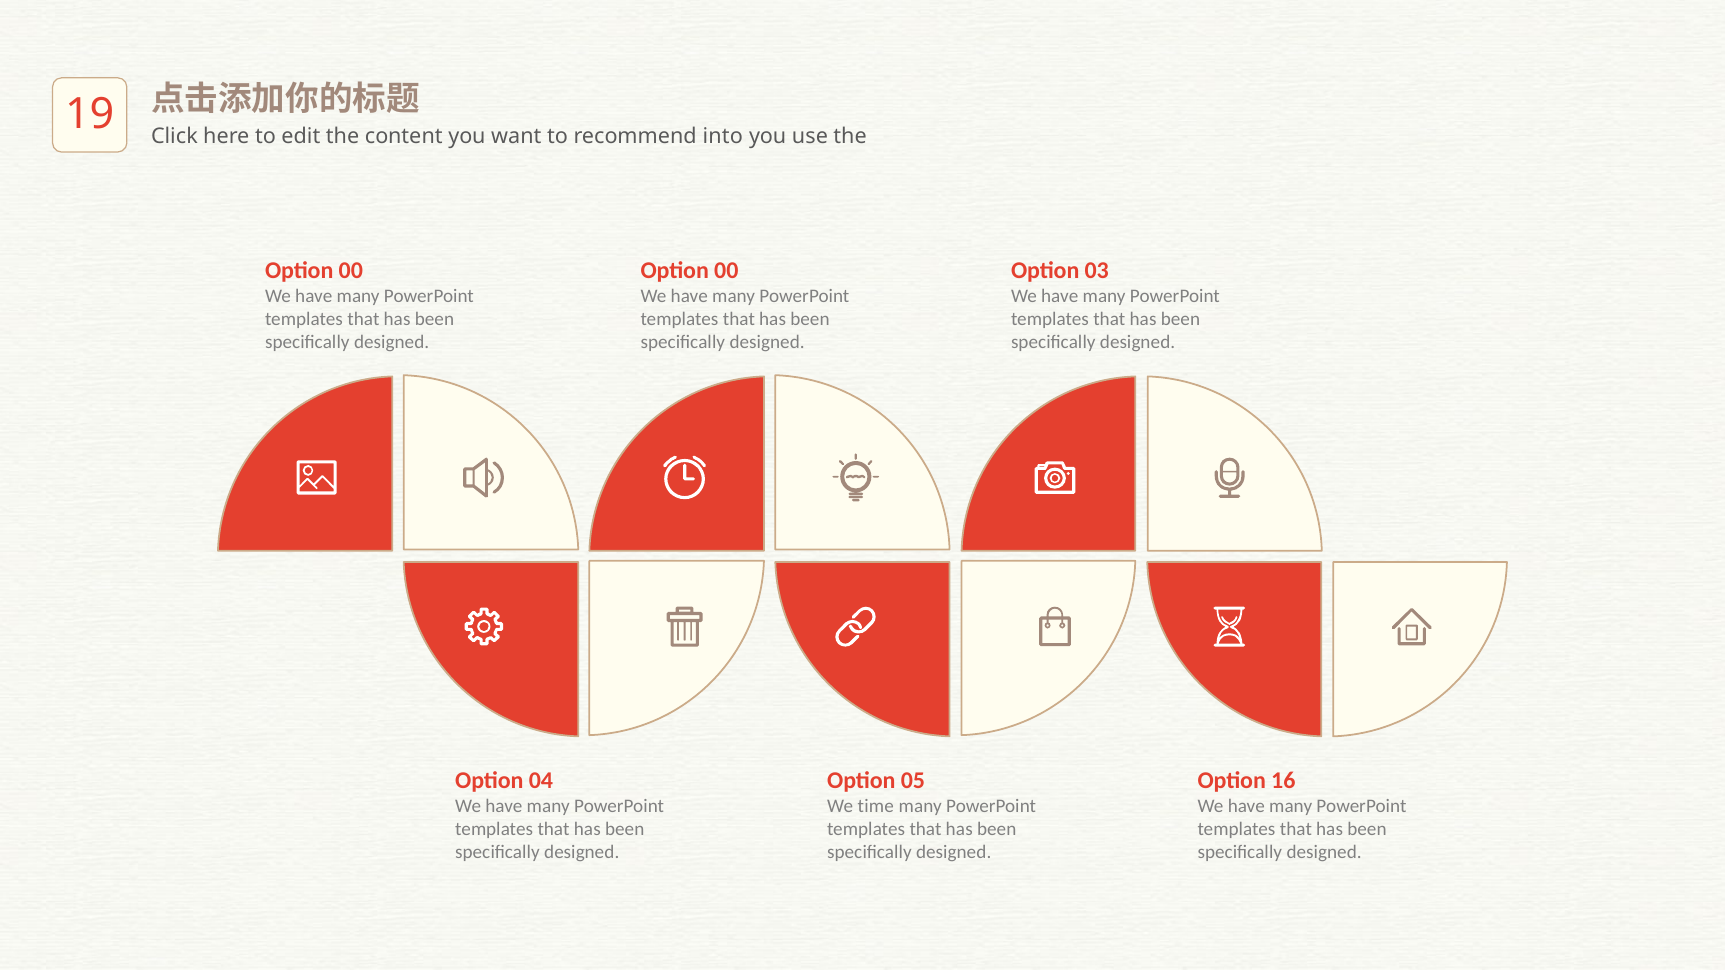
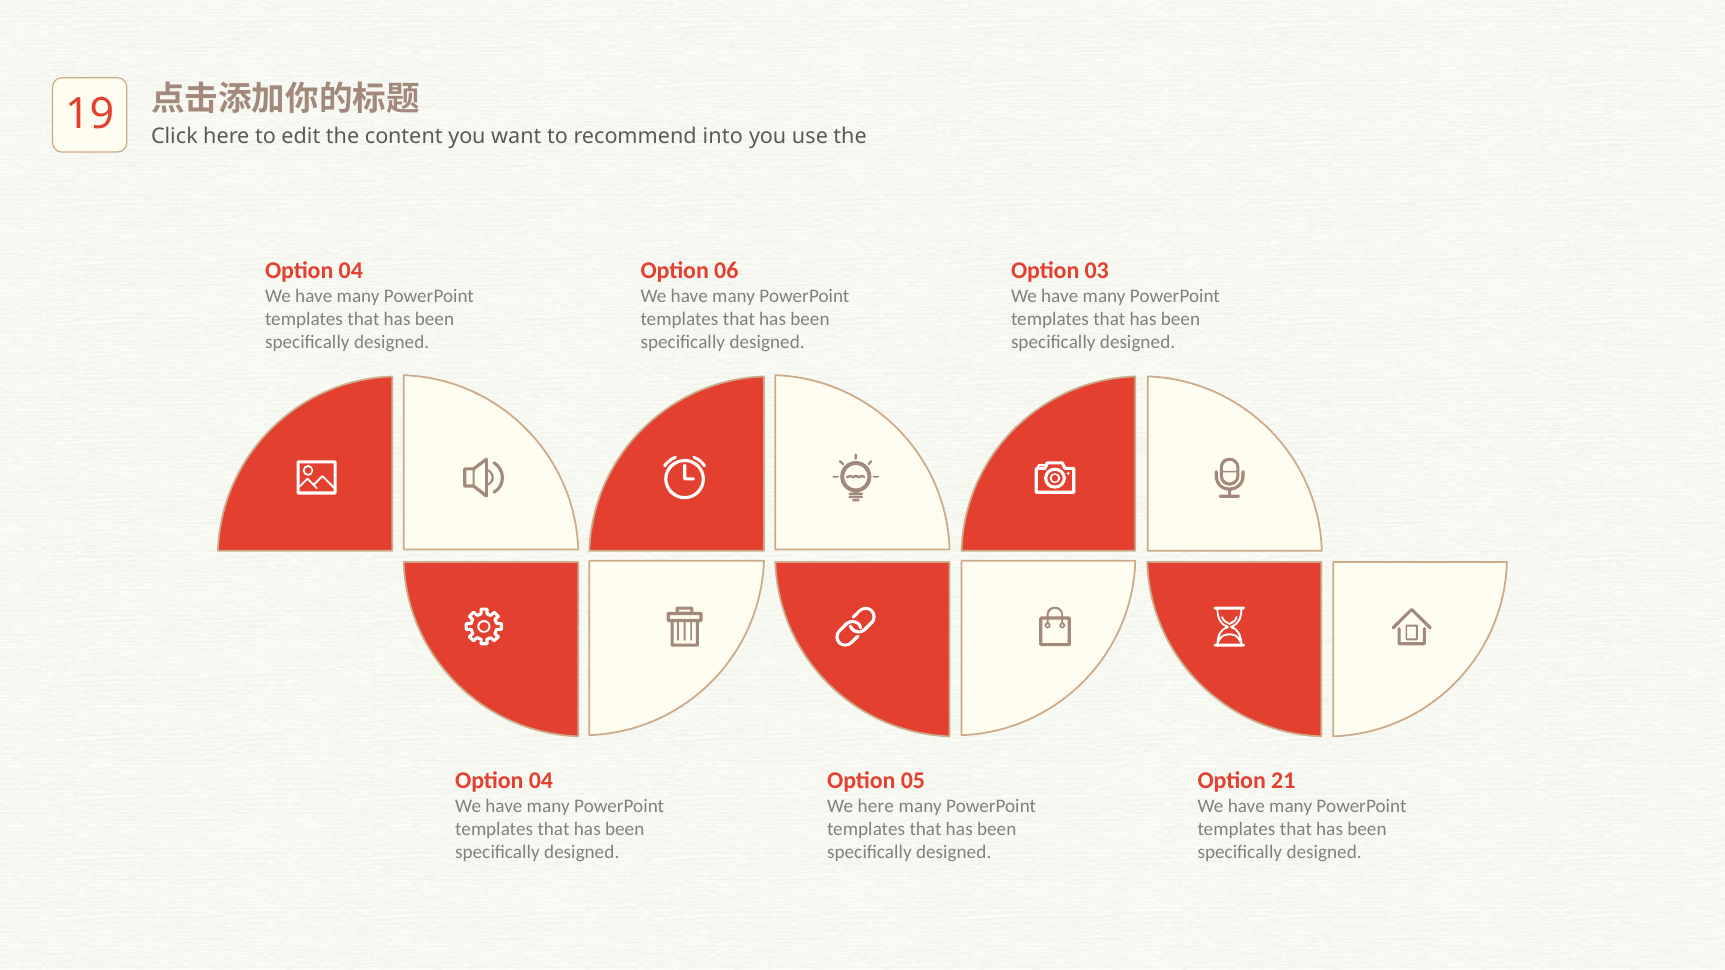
00 at (351, 270): 00 -> 04
00 at (726, 270): 00 -> 06
16: 16 -> 21
We time: time -> here
